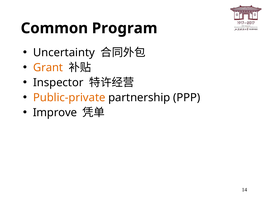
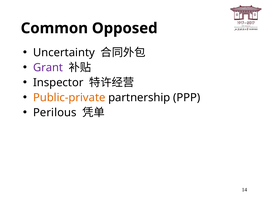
Program: Program -> Opposed
Grant colour: orange -> purple
Improve: Improve -> Perilous
